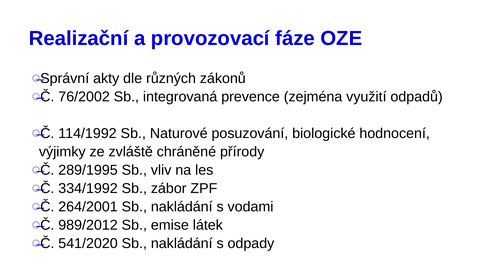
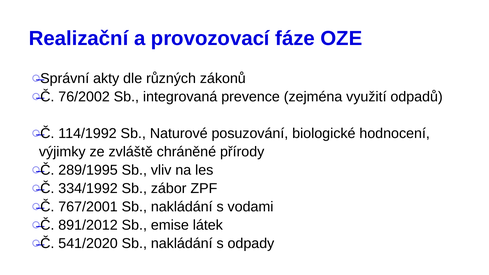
264/2001: 264/2001 -> 767/2001
989/2012: 989/2012 -> 891/2012
